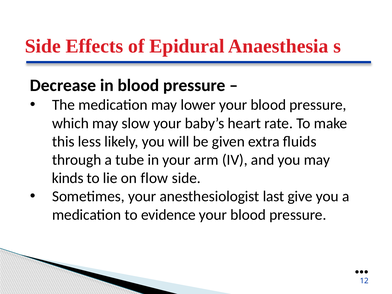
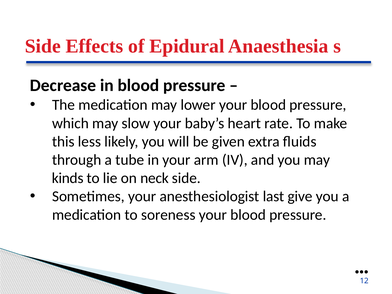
flow: flow -> neck
evidence: evidence -> soreness
